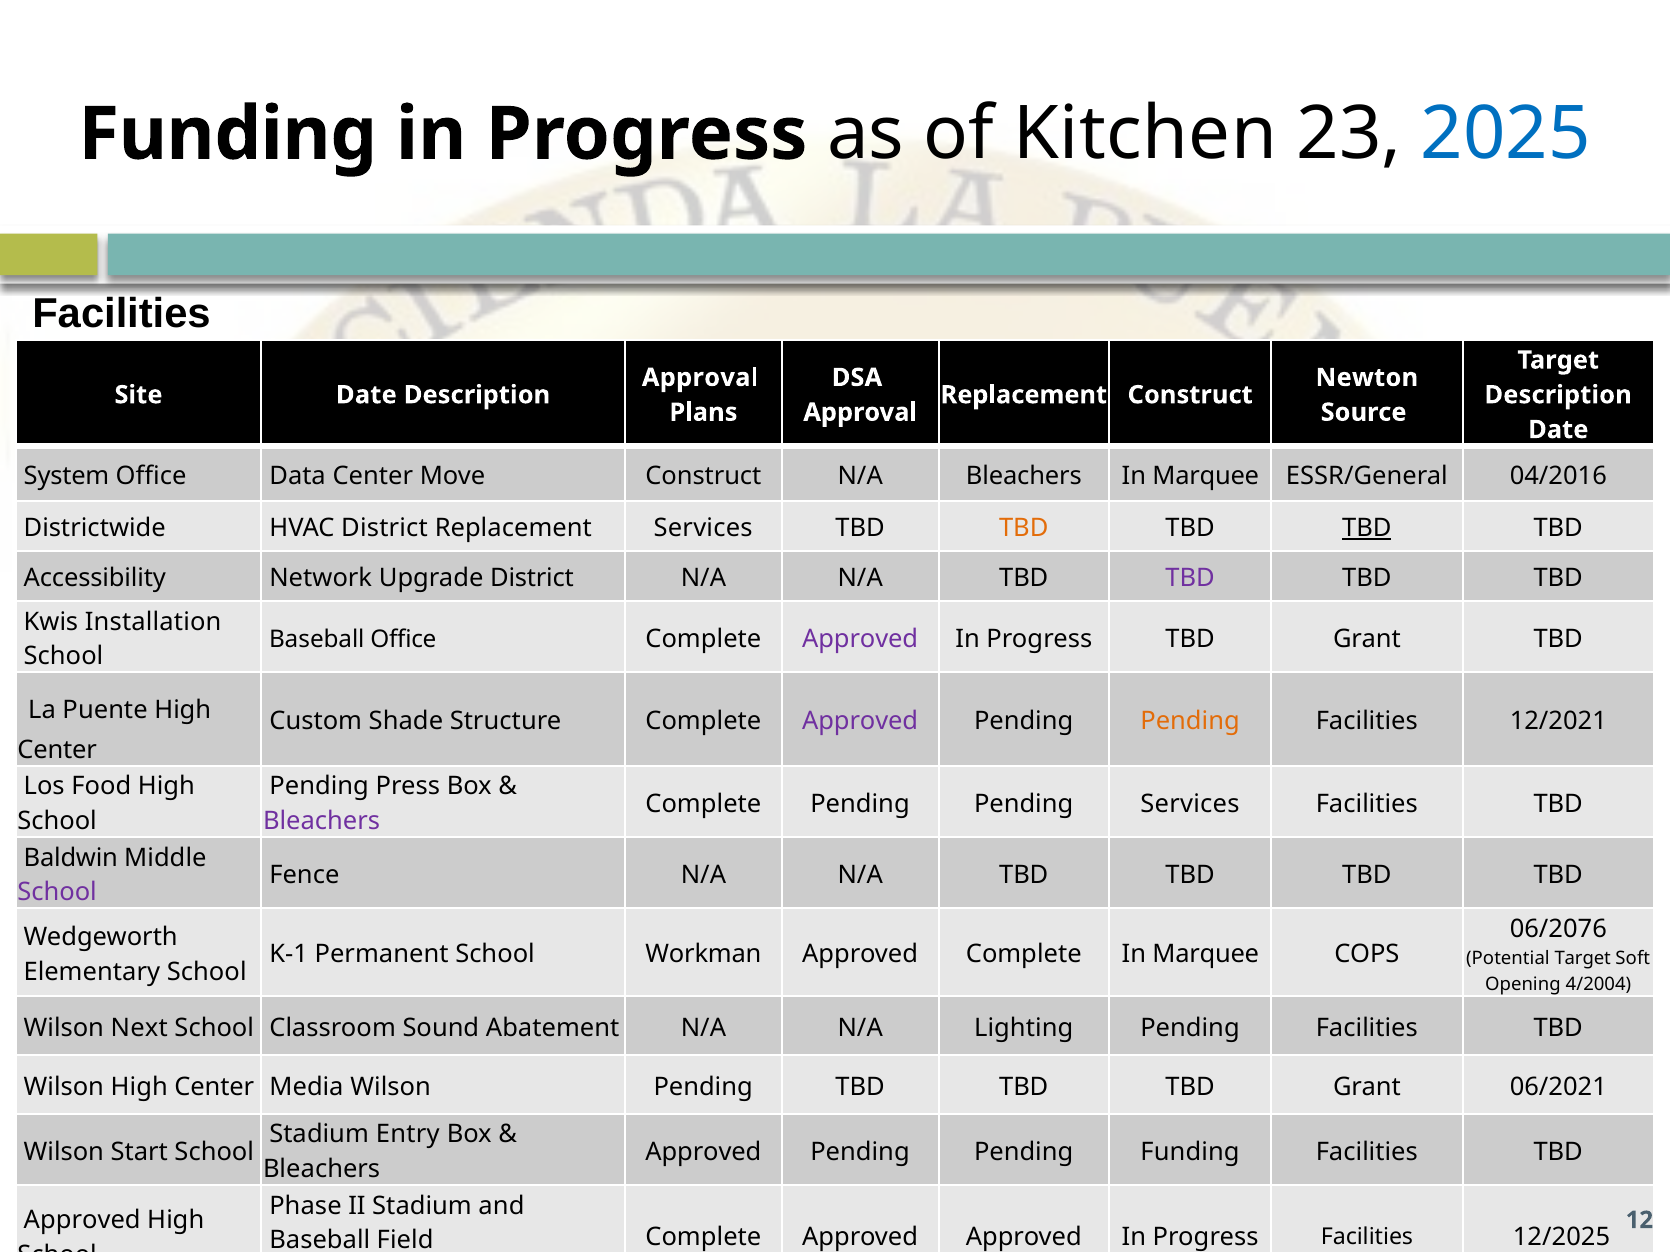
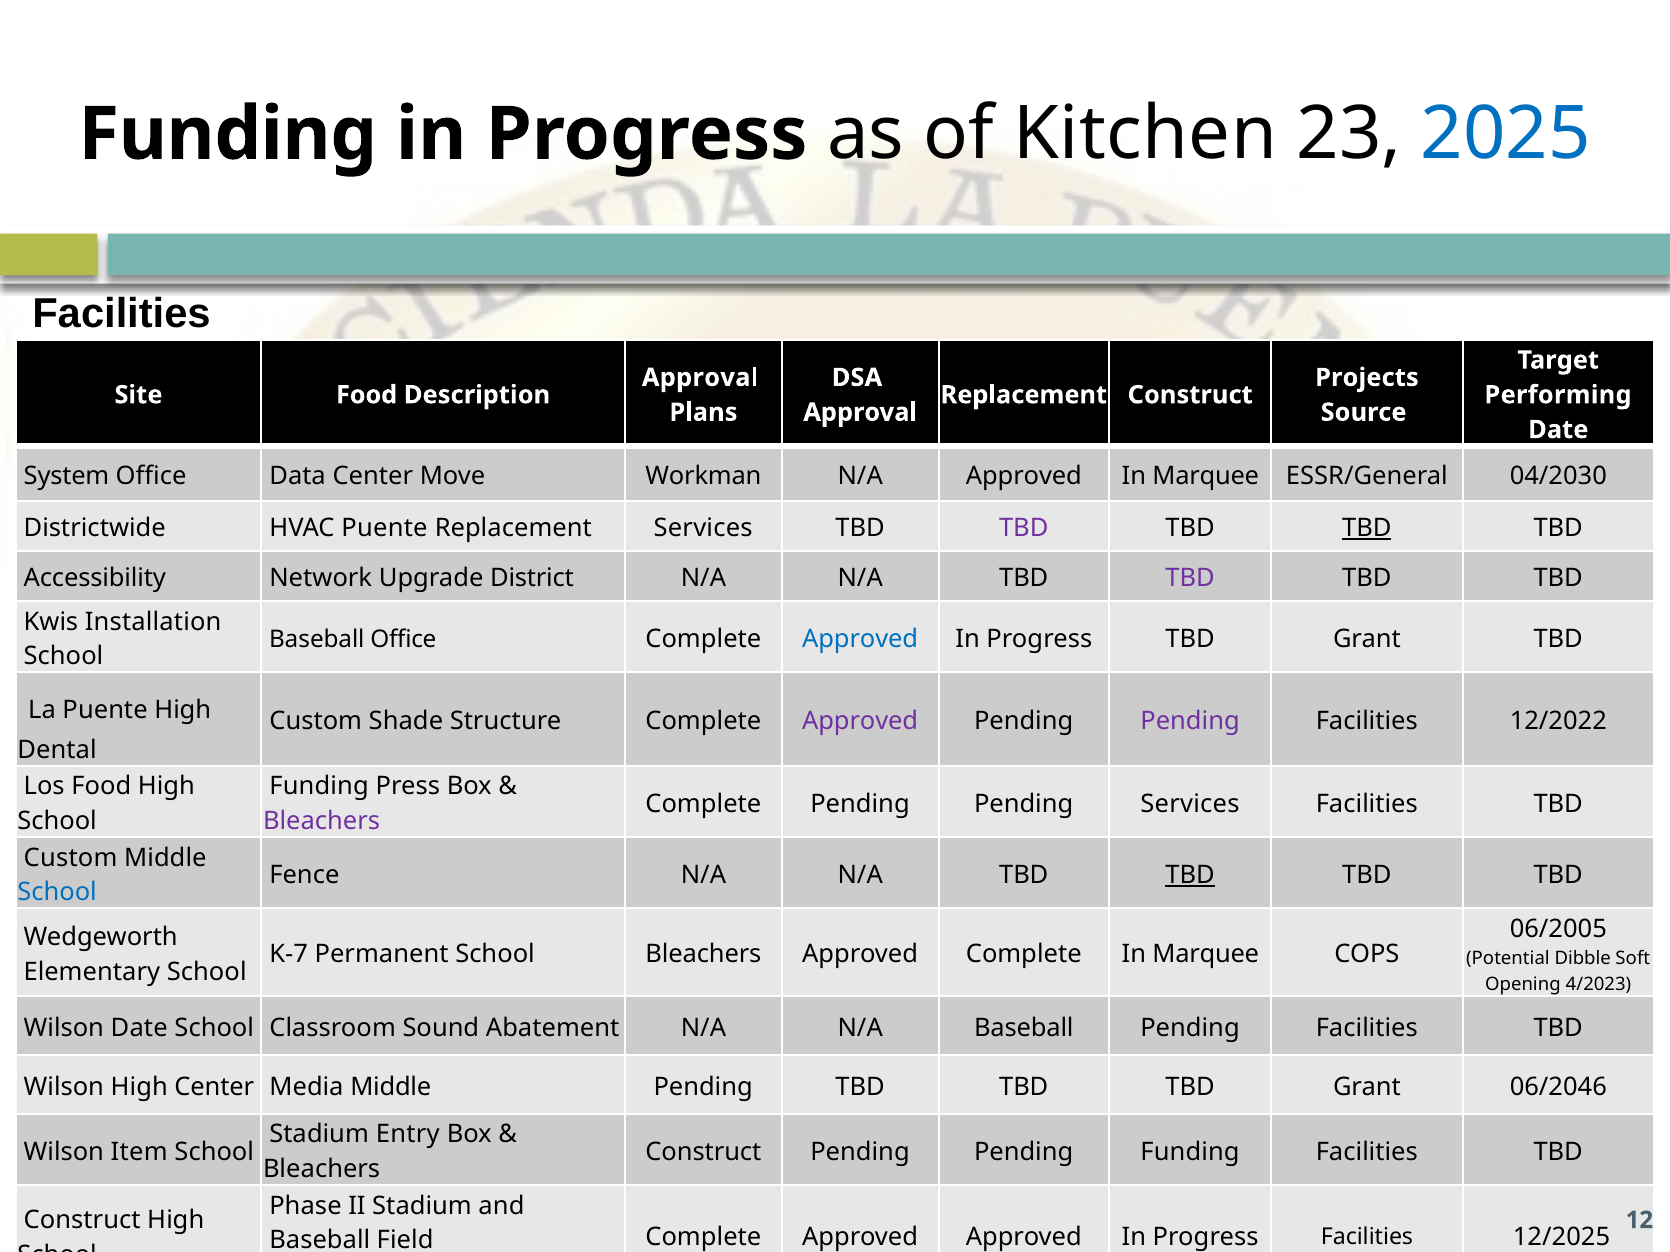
Newton: Newton -> Projects
Site Date: Date -> Food
Description at (1558, 395): Description -> Performing
Move Construct: Construct -> Workman
N/A Bleachers: Bleachers -> Approved
04/2016: 04/2016 -> 04/2030
HVAC District: District -> Puente
TBD at (1024, 528) colour: orange -> purple
Approved at (860, 639) colour: purple -> blue
Pending at (1190, 722) colour: orange -> purple
12/2021: 12/2021 -> 12/2022
Center at (57, 750): Center -> Dental
Pending at (319, 787): Pending -> Funding
Baldwin at (71, 858): Baldwin -> Custom
TBD at (1190, 875) underline: none -> present
School at (57, 893) colour: purple -> blue
06/2076: 06/2076 -> 06/2005
K-1: K-1 -> K-7
School Workman: Workman -> Bleachers
Potential Target: Target -> Dibble
4/2004: 4/2004 -> 4/2023
Wilson Next: Next -> Date
N/A Lighting: Lighting -> Baseball
Media Wilson: Wilson -> Middle
06/2021: 06/2021 -> 06/2046
Start: Start -> Item
Approved at (703, 1152): Approved -> Construct
Approved at (82, 1220): Approved -> Construct
